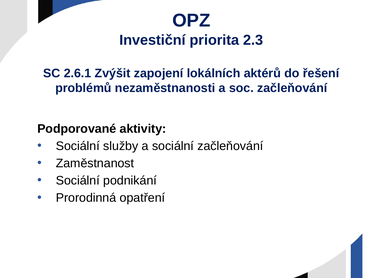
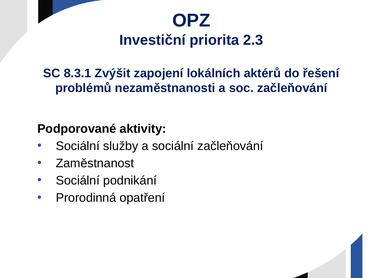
2.6.1: 2.6.1 -> 8.3.1
